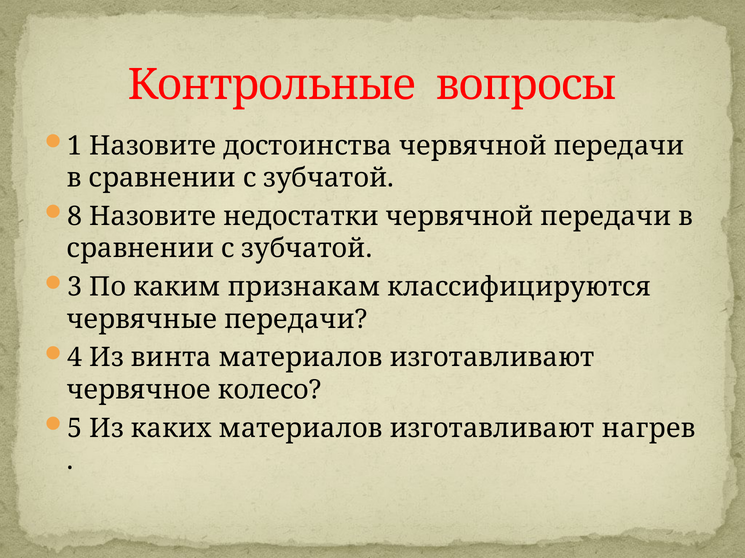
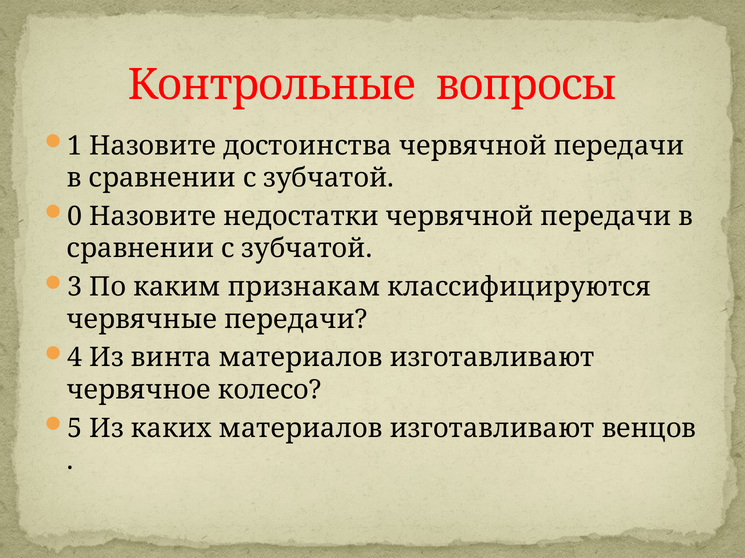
8: 8 -> 0
нагрев: нагрев -> венцов
